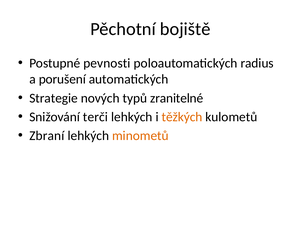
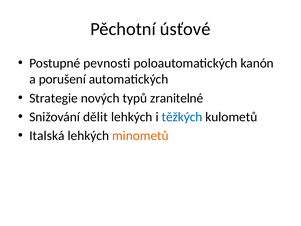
bojiště: bojiště -> úsťové
radius: radius -> kanón
terči: terči -> dělit
těžkých colour: orange -> blue
Zbraní: Zbraní -> Italská
